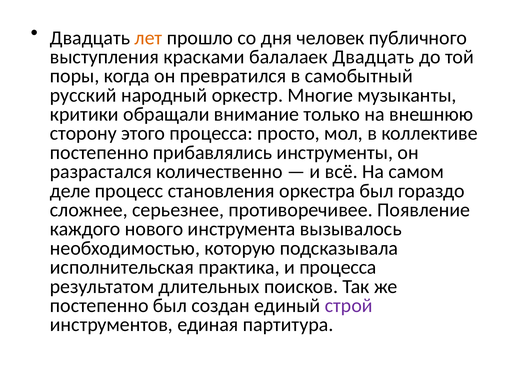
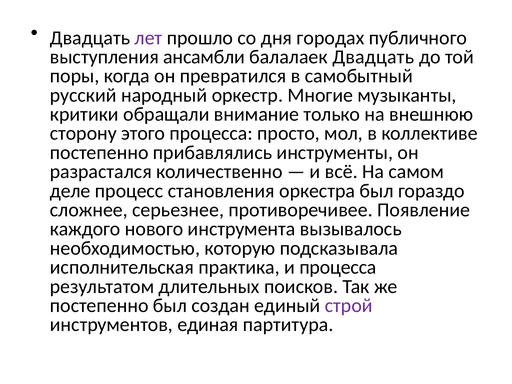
лет colour: orange -> purple
человек: человек -> городах
красками: красками -> ансамбли
